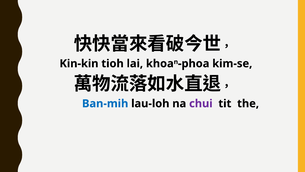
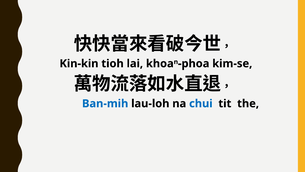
chui colour: purple -> blue
